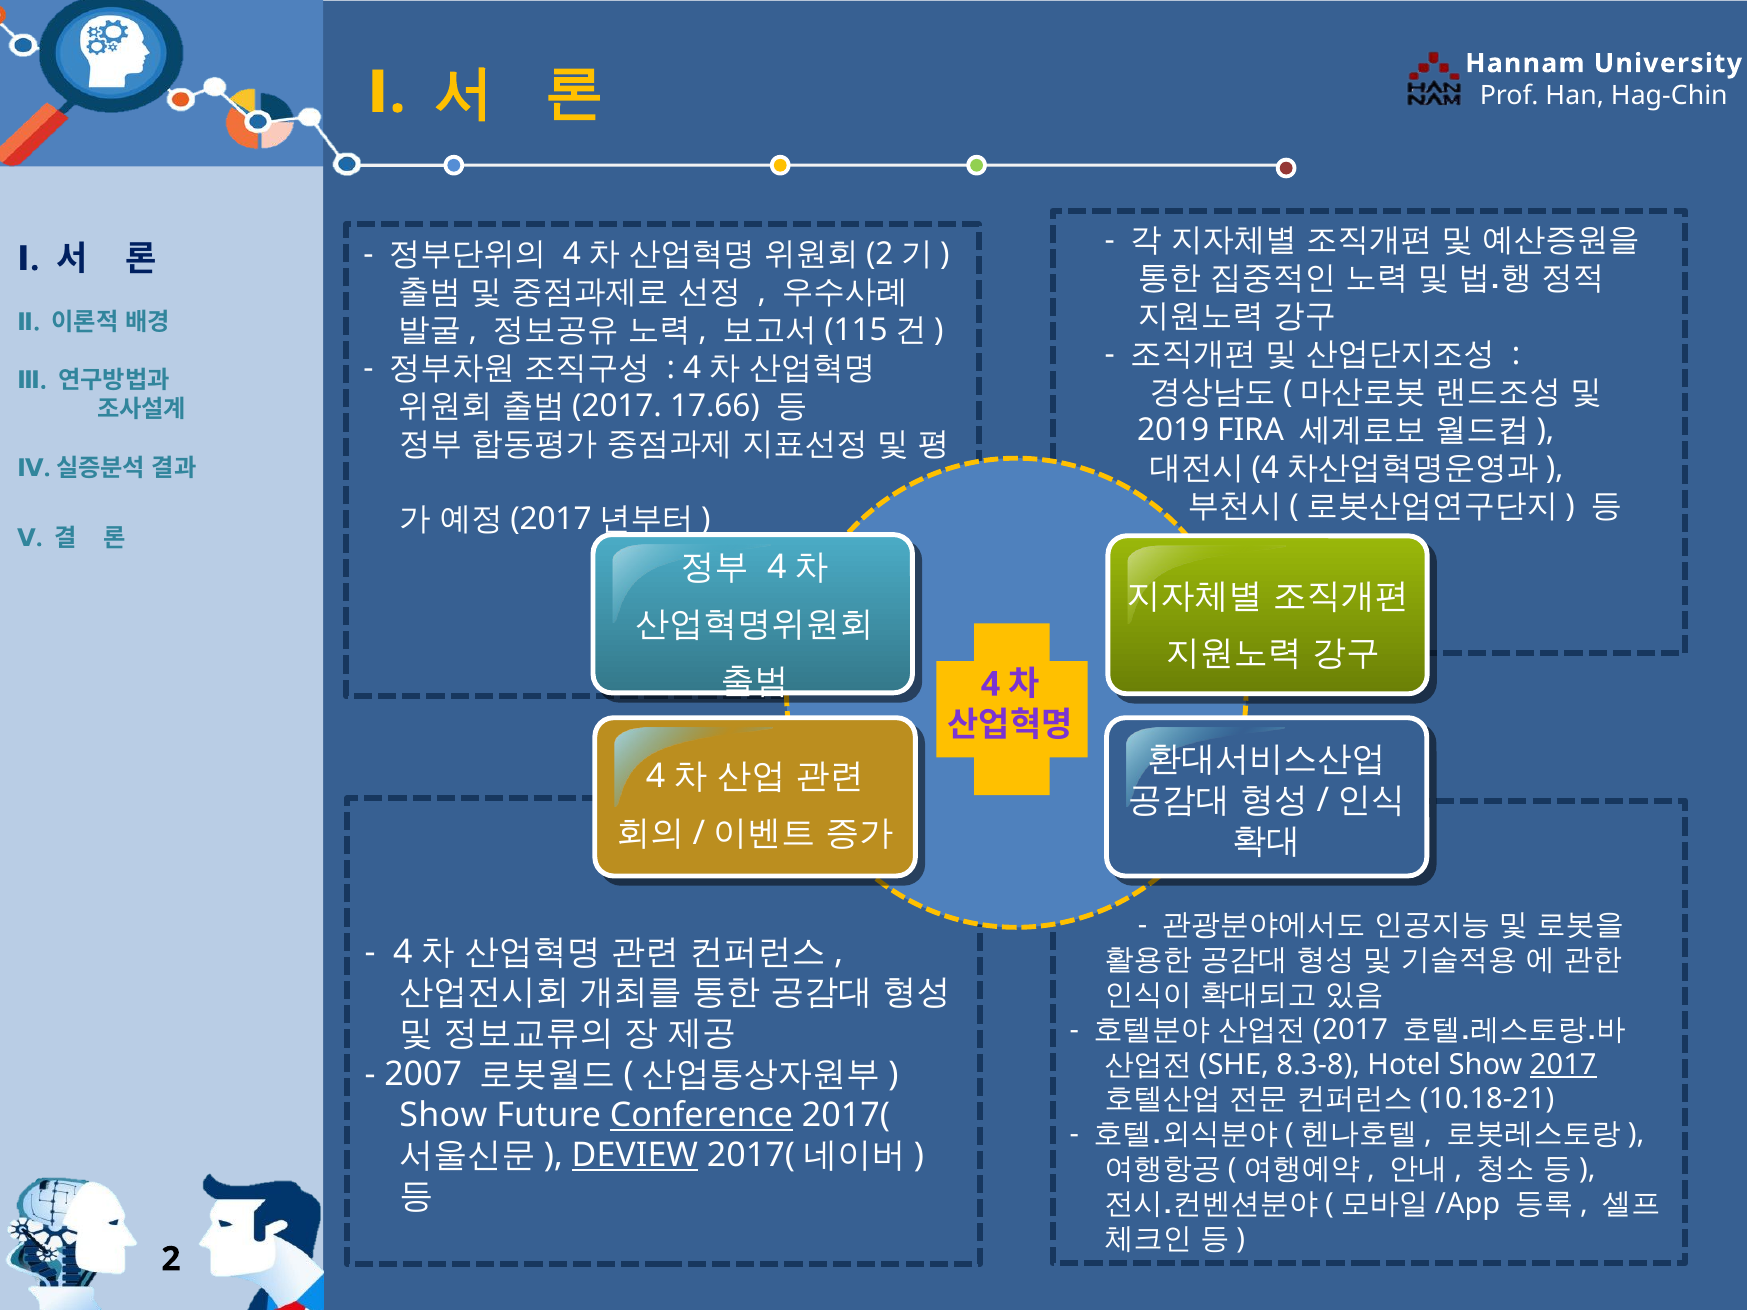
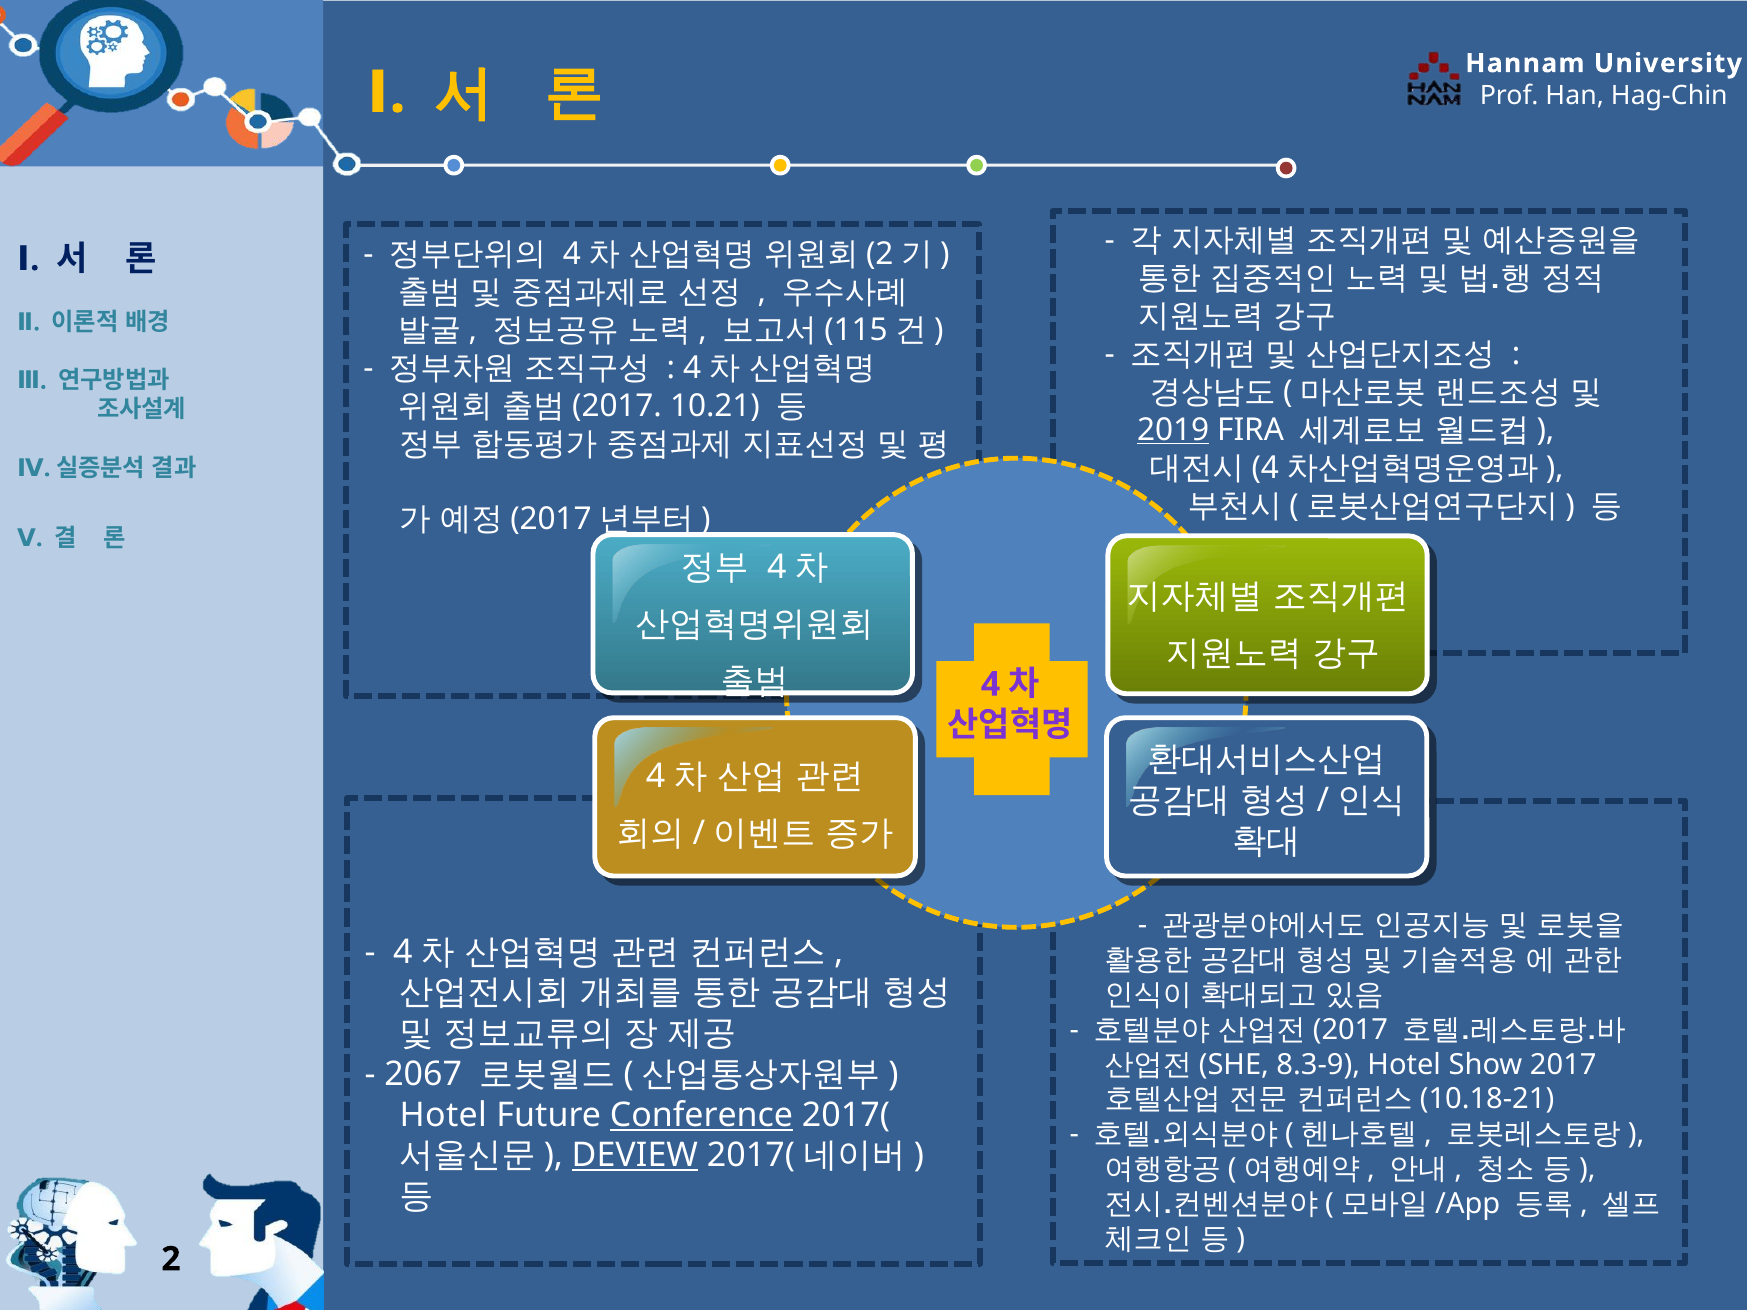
17.66: 17.66 -> 10.21
2019 underline: none -> present
8.3-8: 8.3-8 -> 8.3-9
2017 underline: present -> none
2007: 2007 -> 2067
Show at (443, 1115): Show -> Hotel
